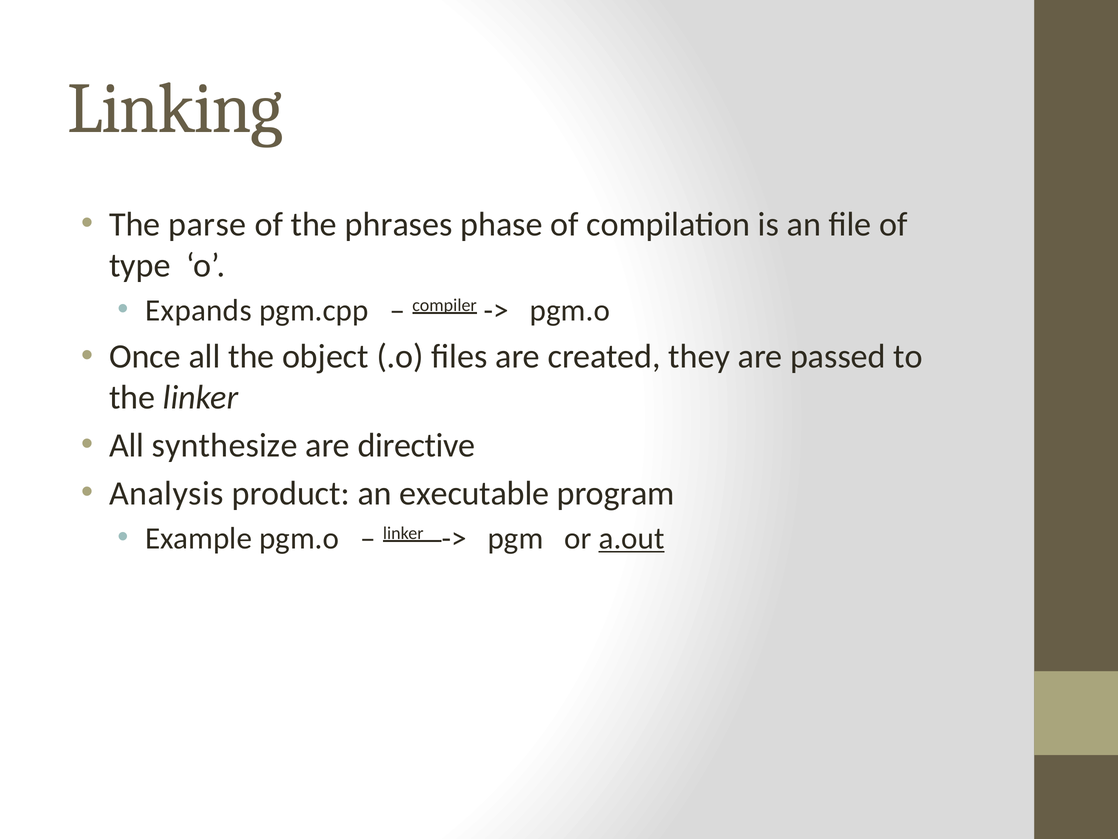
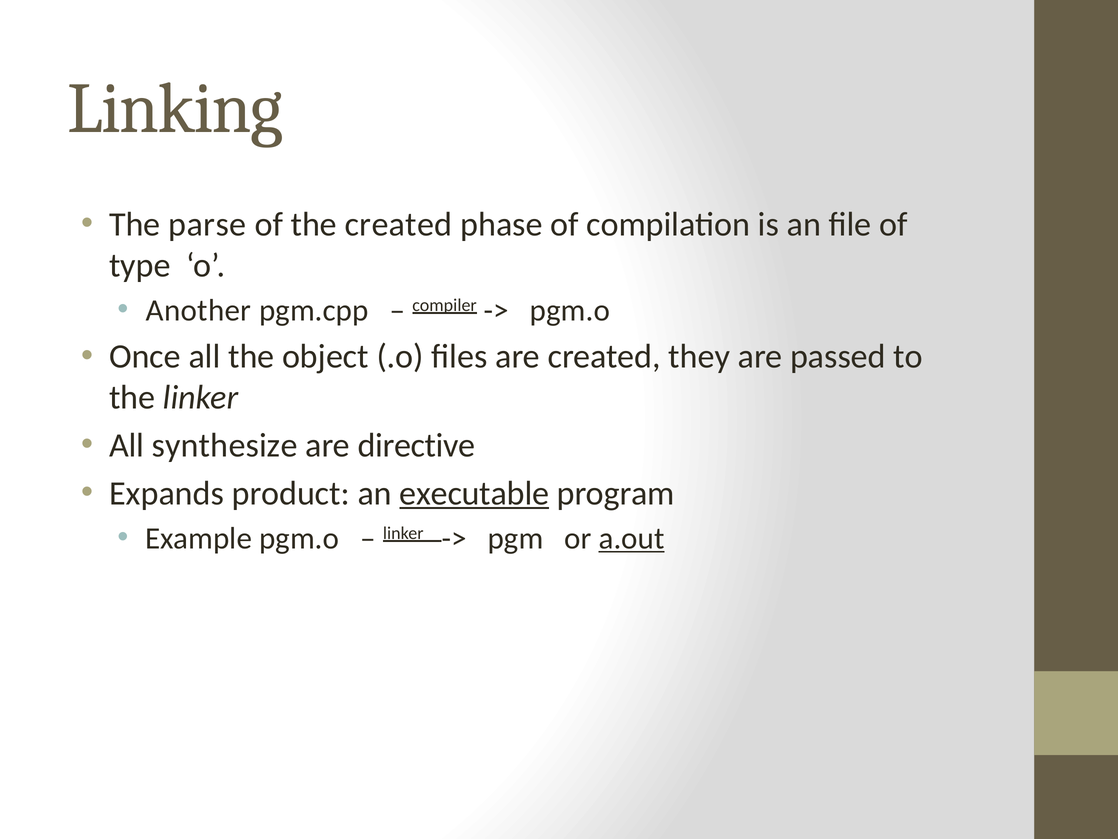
the phrases: phrases -> created
Expands: Expands -> Another
Analysis: Analysis -> Expands
executable underline: none -> present
